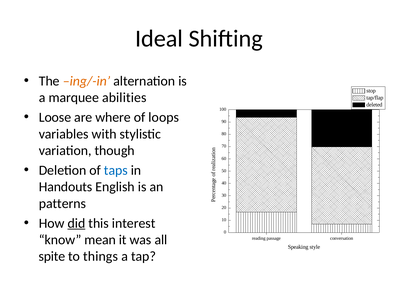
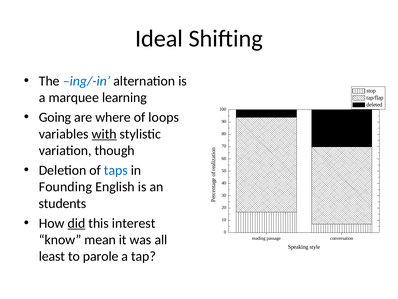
ing/-in colour: orange -> blue
abilities: abilities -> learning
Loose: Loose -> Going
with underline: none -> present
Handouts: Handouts -> Founding
patterns: patterns -> students
spite: spite -> least
things: things -> parole
